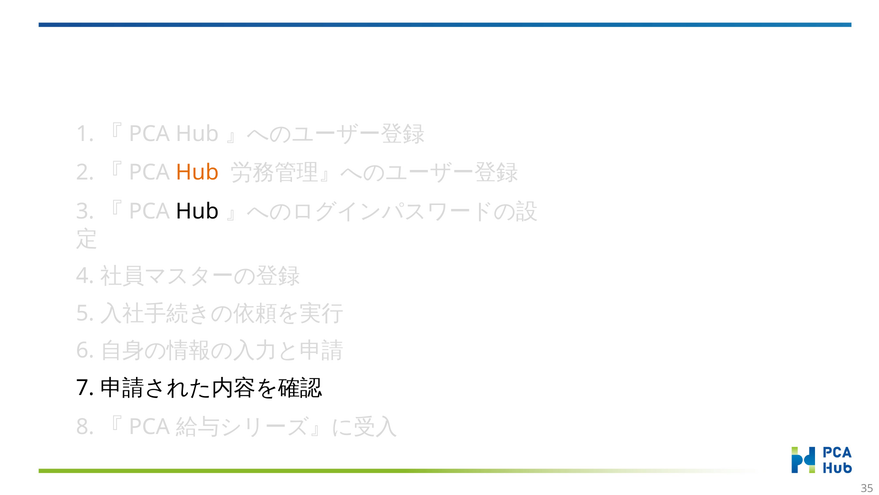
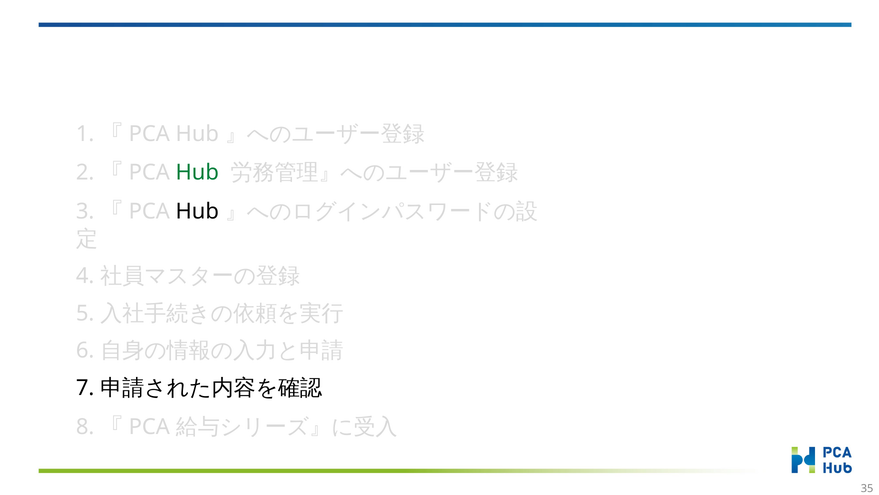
Hub at (197, 172) colour: orange -> green
